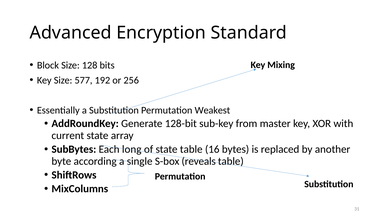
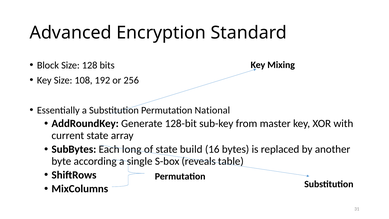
577: 577 -> 108
Weakest: Weakest -> National
state table: table -> build
